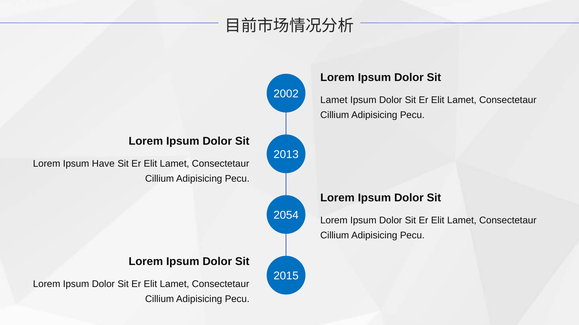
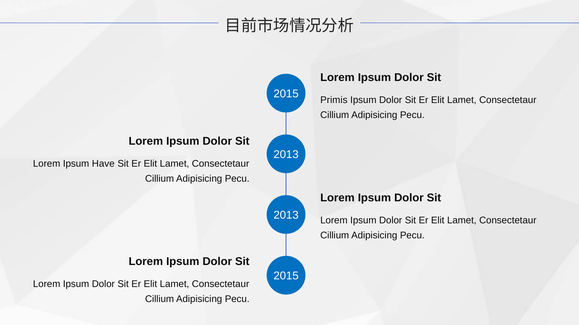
2002 at (286, 94): 2002 -> 2015
Lamet at (334, 100): Lamet -> Primis
2054 at (286, 216): 2054 -> 2013
